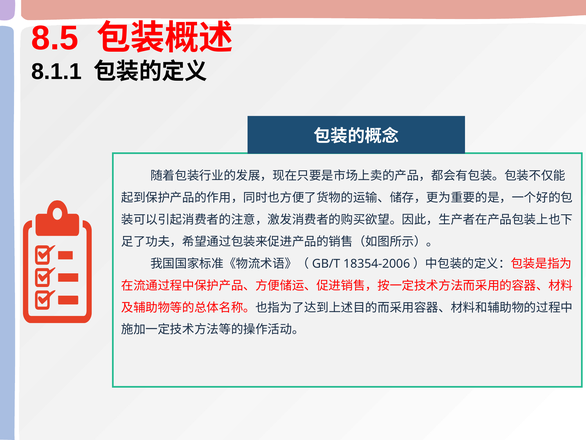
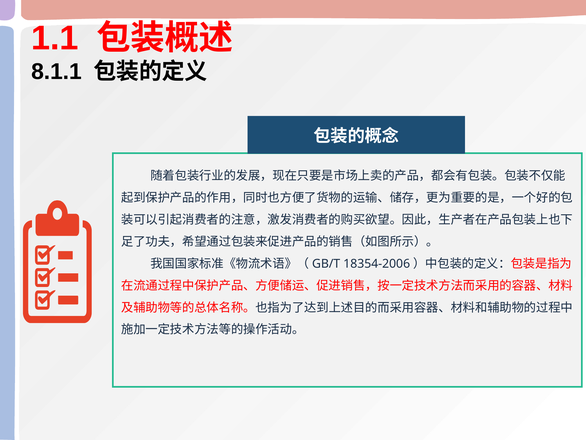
8.5: 8.5 -> 1.1
